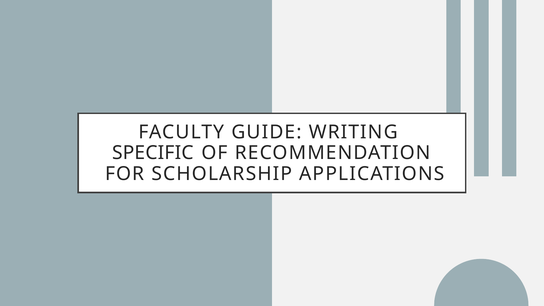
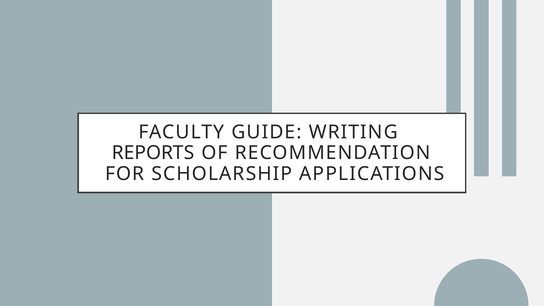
SPECIFIC: SPECIFIC -> REPORTS
